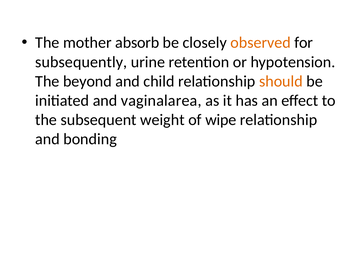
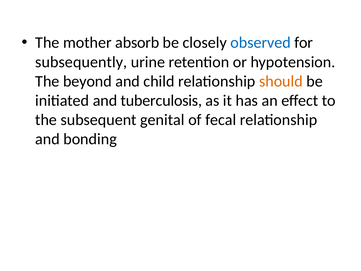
observed colour: orange -> blue
vaginalarea: vaginalarea -> tuberculosis
weight: weight -> genital
wipe: wipe -> fecal
